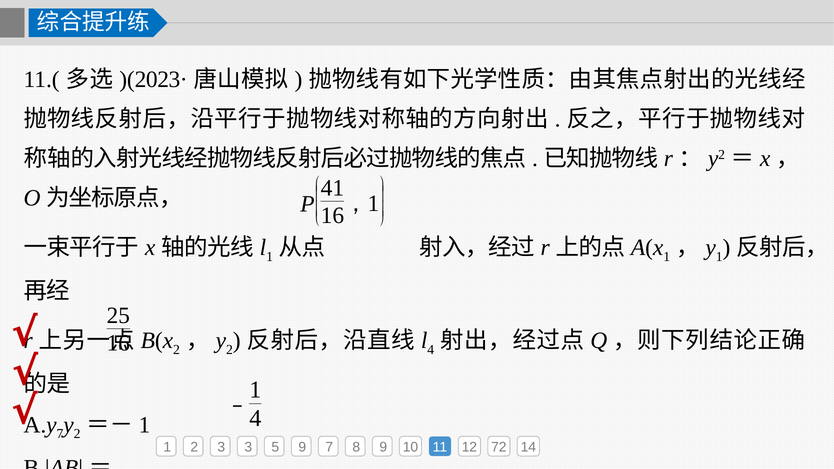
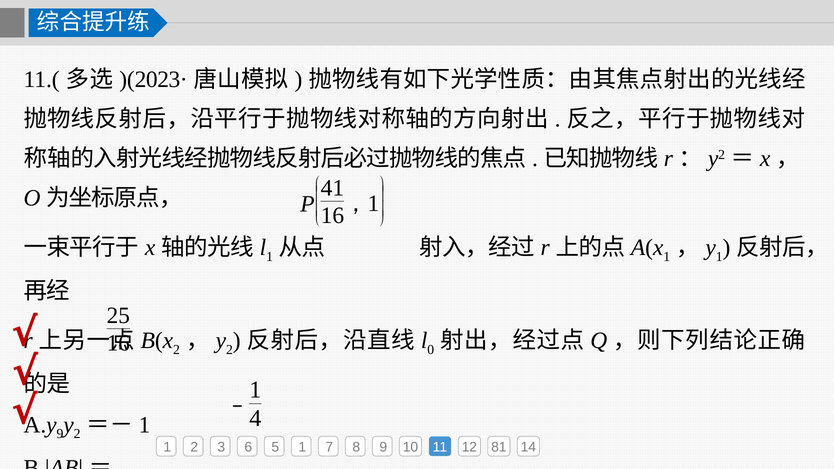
4 at (431, 350): 4 -> 0
7 at (60, 434): 7 -> 9
3 3: 3 -> 6
5 9: 9 -> 1
72: 72 -> 81
